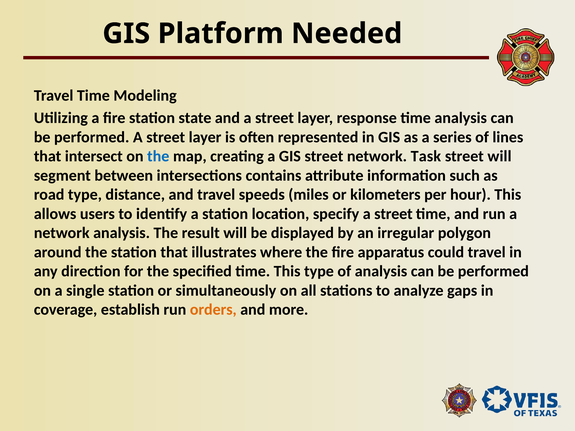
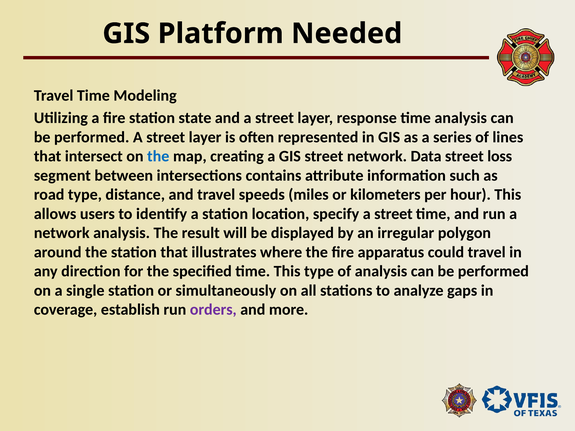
Task: Task -> Data
street will: will -> loss
orders colour: orange -> purple
